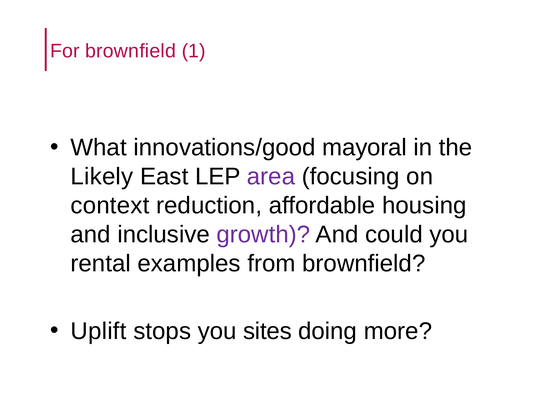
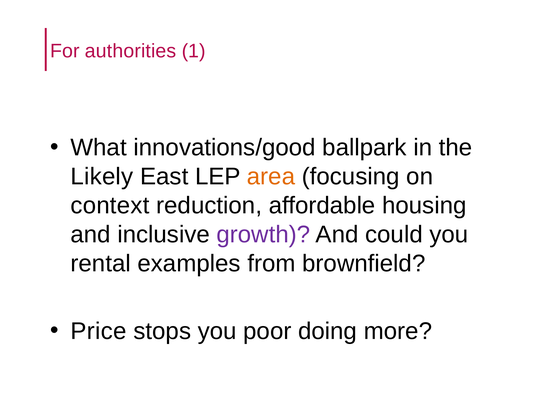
For brownfield: brownfield -> authorities
mayoral: mayoral -> ballpark
area colour: purple -> orange
Uplift: Uplift -> Price
sites: sites -> poor
